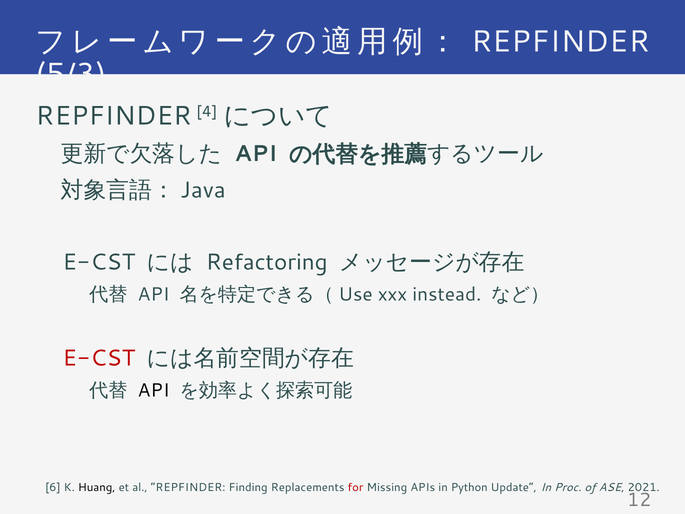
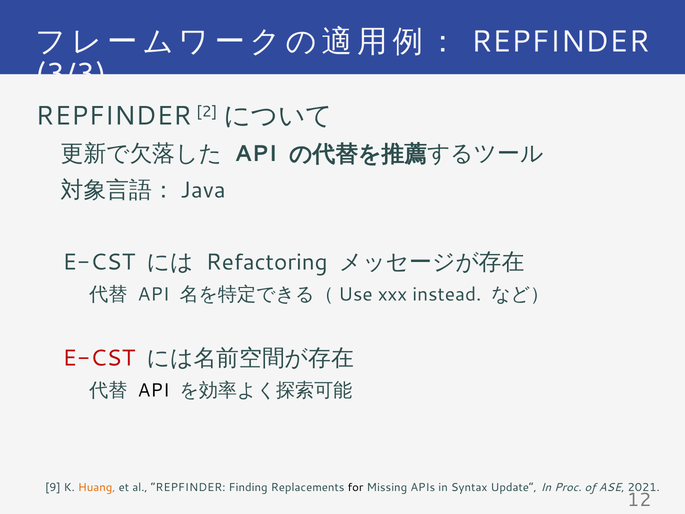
5/3: 5/3 -> 3/3
4: 4 -> 2
6: 6 -> 9
Huang colour: black -> orange
for colour: red -> black
Python: Python -> Syntax
